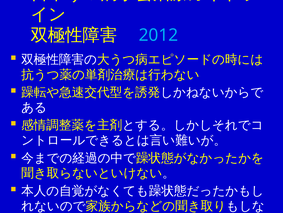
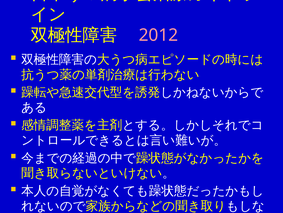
2012 colour: light blue -> pink
